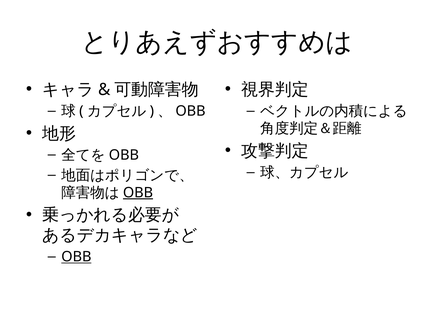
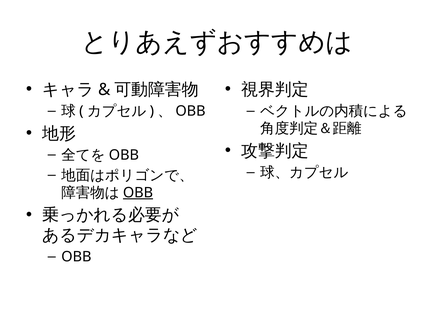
OBB at (76, 256) underline: present -> none
